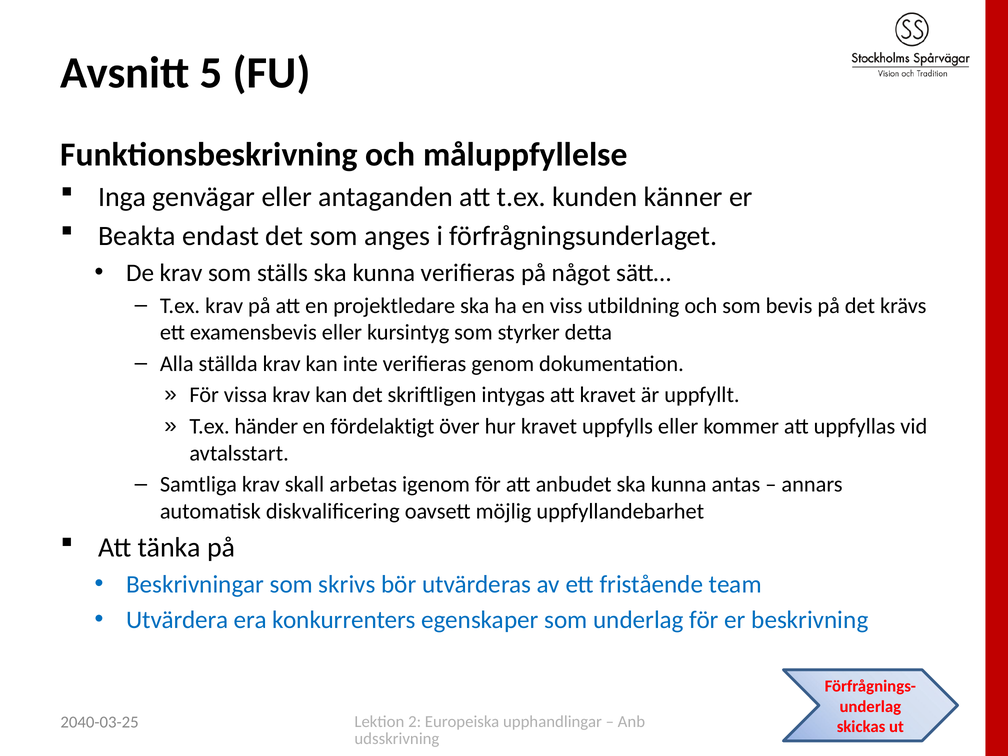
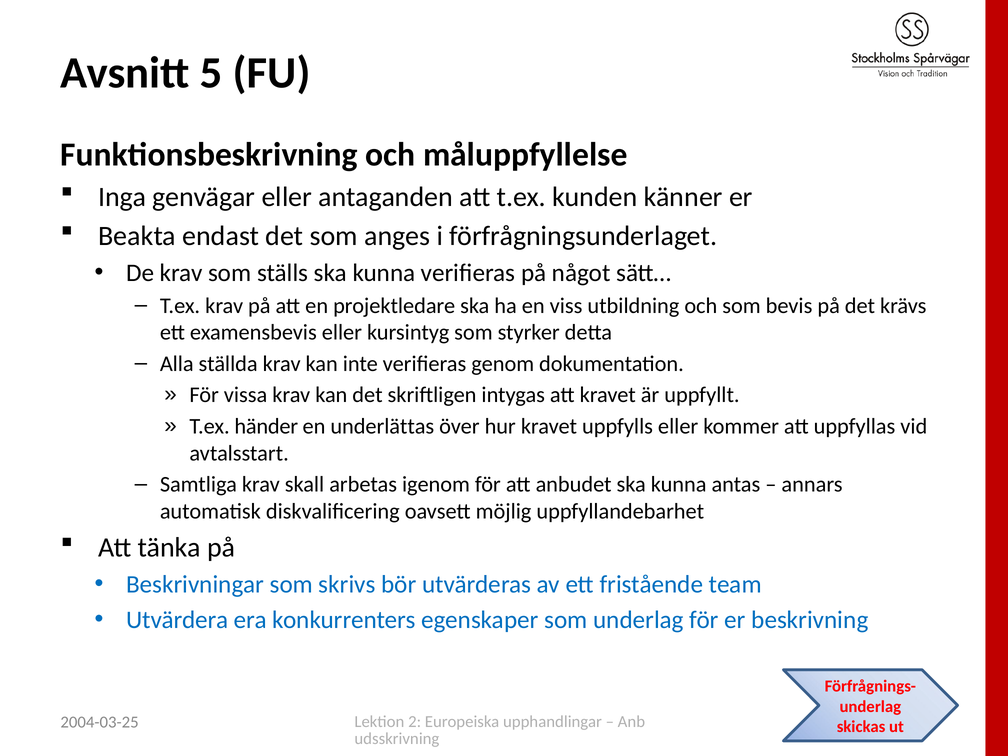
fördelaktigt: fördelaktigt -> underlättas
2040-03-25: 2040-03-25 -> 2004-03-25
